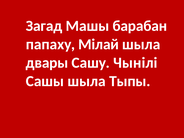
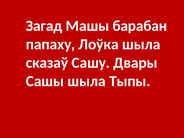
Мілай: Мілай -> Лоўка
двары: двары -> сказаў
Чынілі: Чынілі -> Двары
